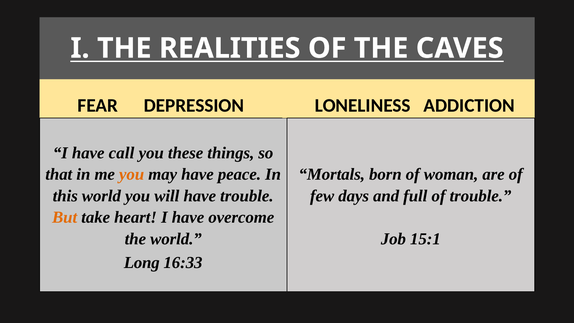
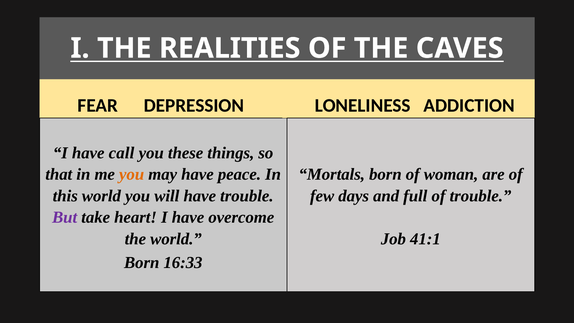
But colour: orange -> purple
15:1: 15:1 -> 41:1
Long at (142, 263): Long -> Born
